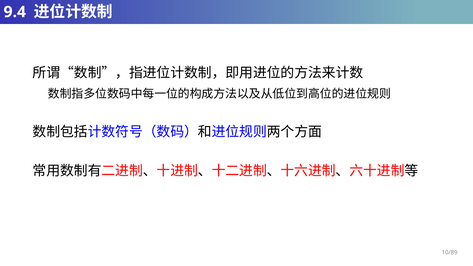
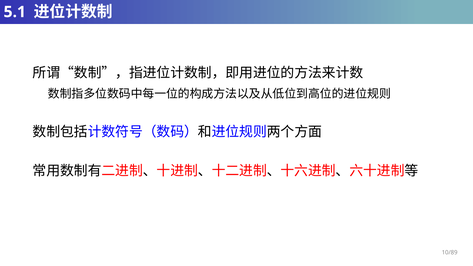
9.4: 9.4 -> 5.1
